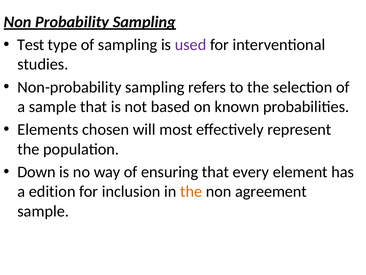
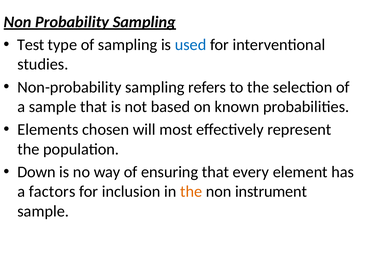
used colour: purple -> blue
edition: edition -> factors
agreement: agreement -> instrument
